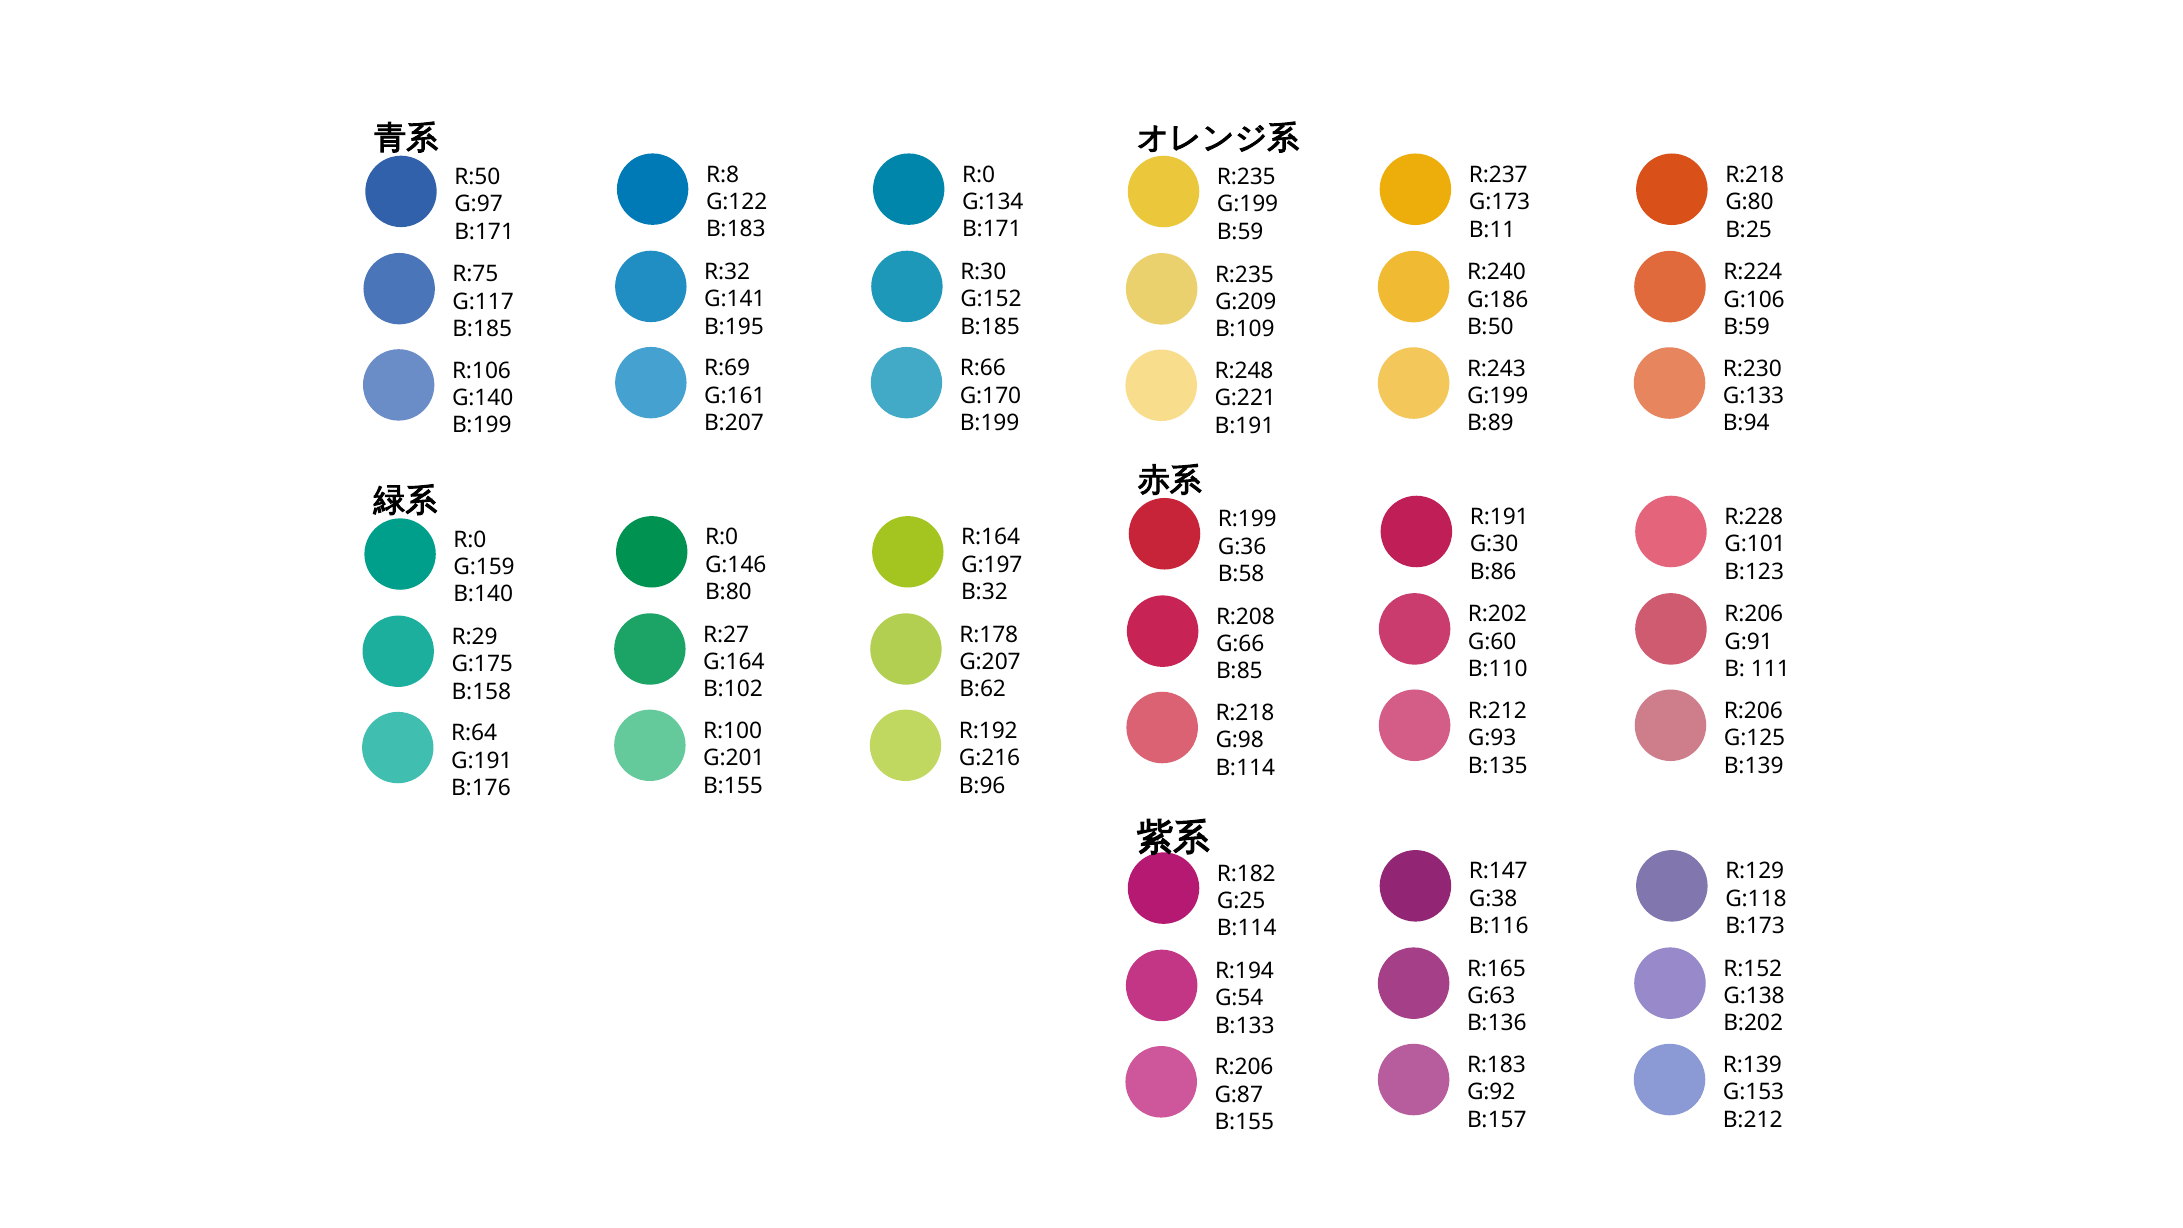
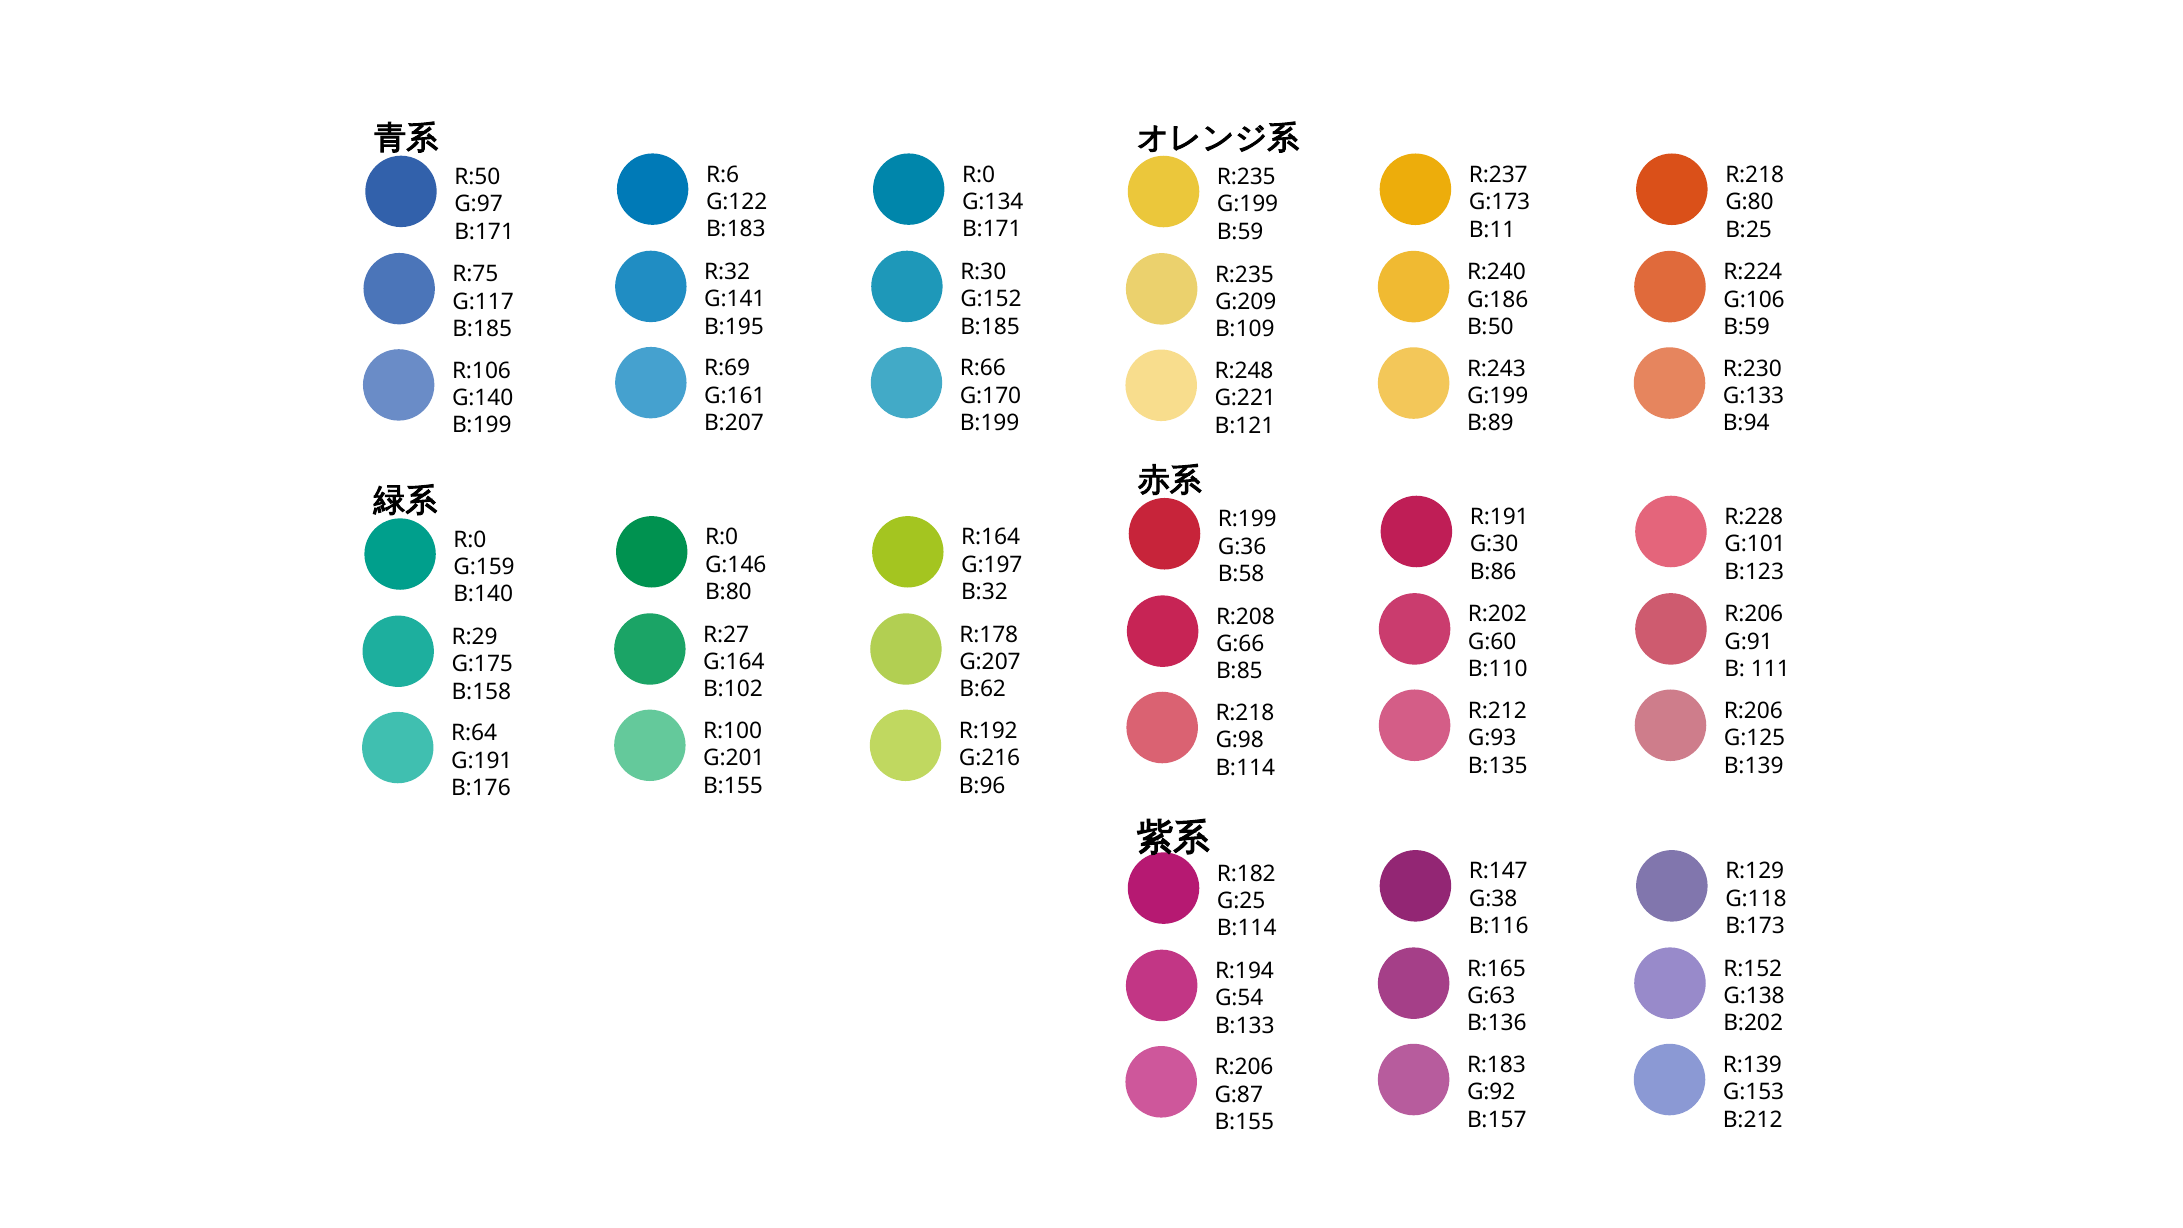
R:8: R:8 -> R:6
B:191: B:191 -> B:121
